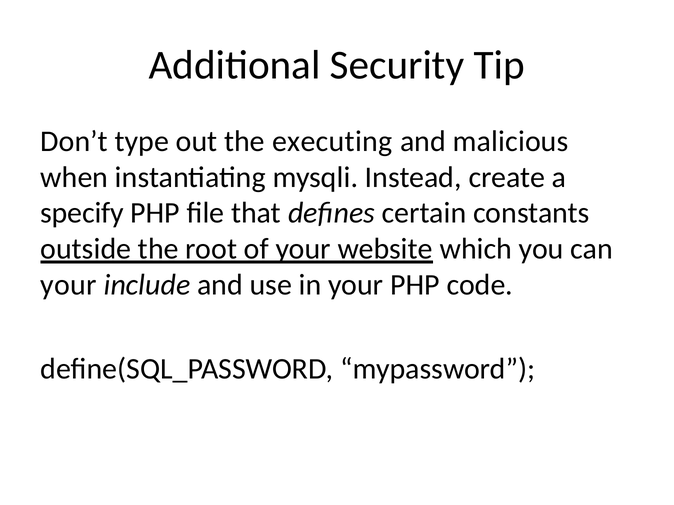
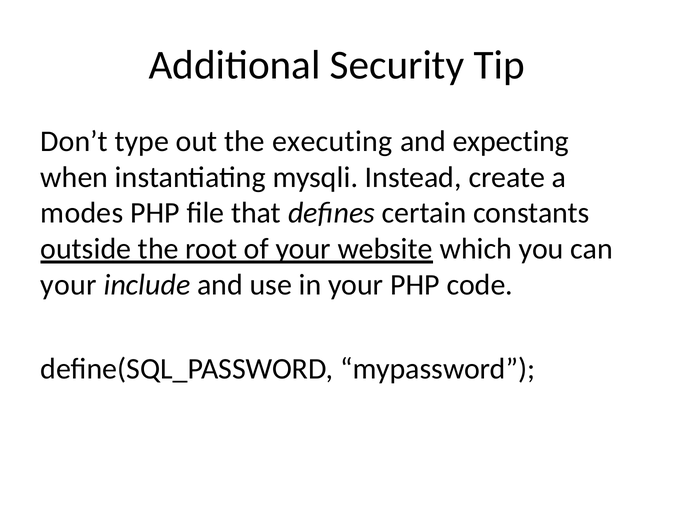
malicious: malicious -> expecting
specify: specify -> modes
